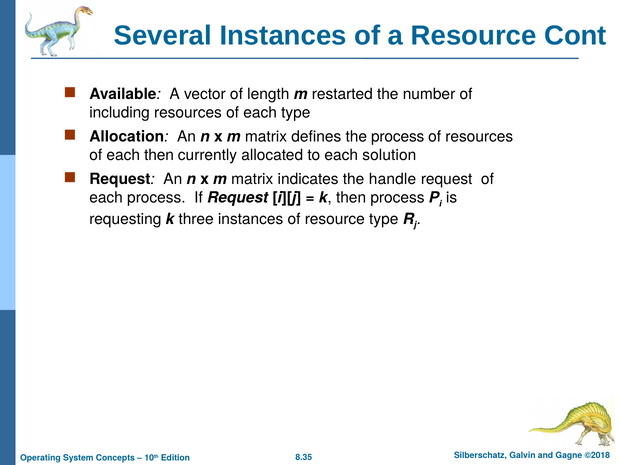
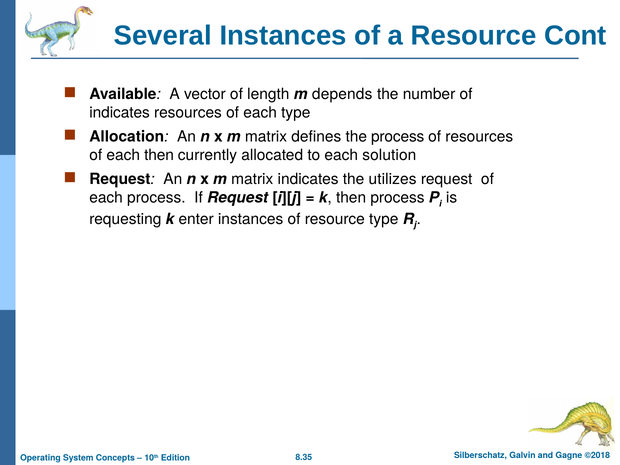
restarted: restarted -> depends
including at (120, 113): including -> indicates
handle: handle -> utilizes
three: three -> enter
